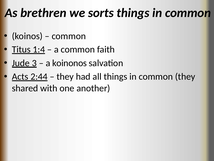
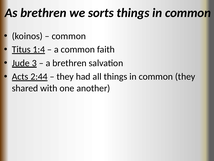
a koinonos: koinonos -> brethren
